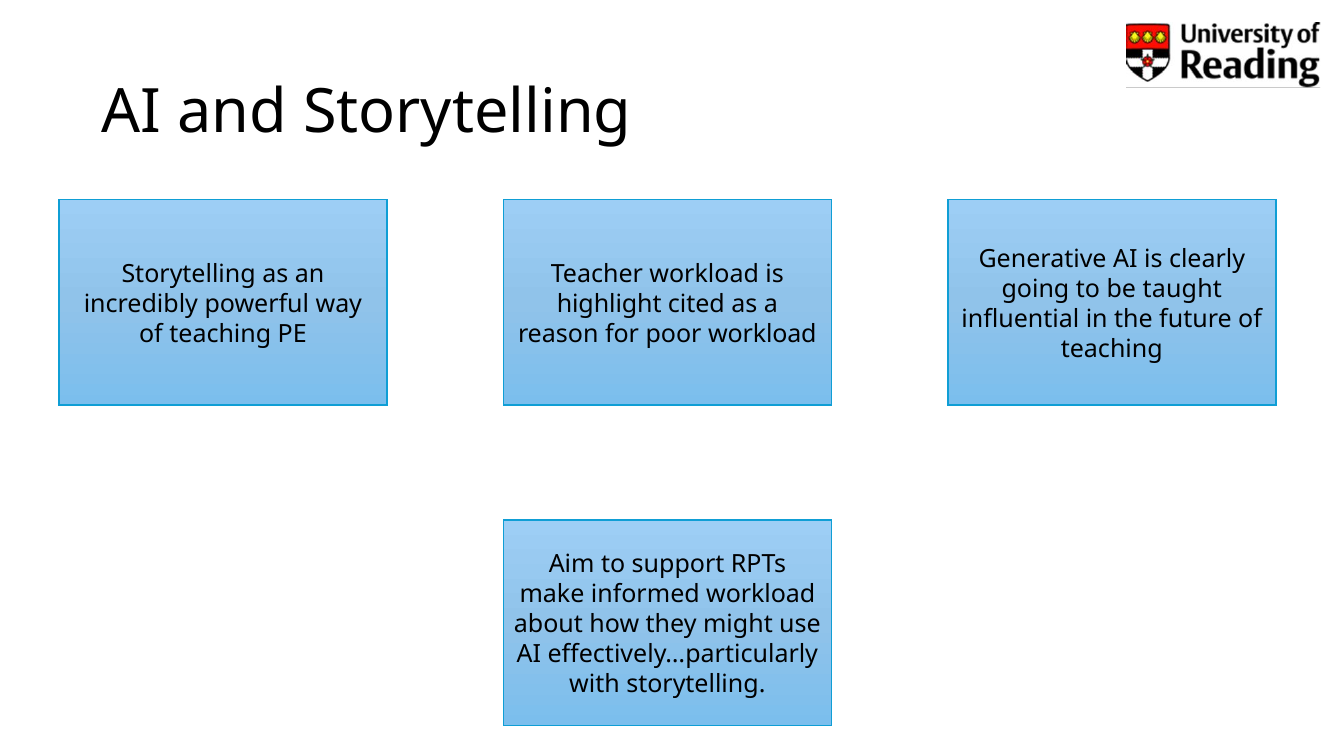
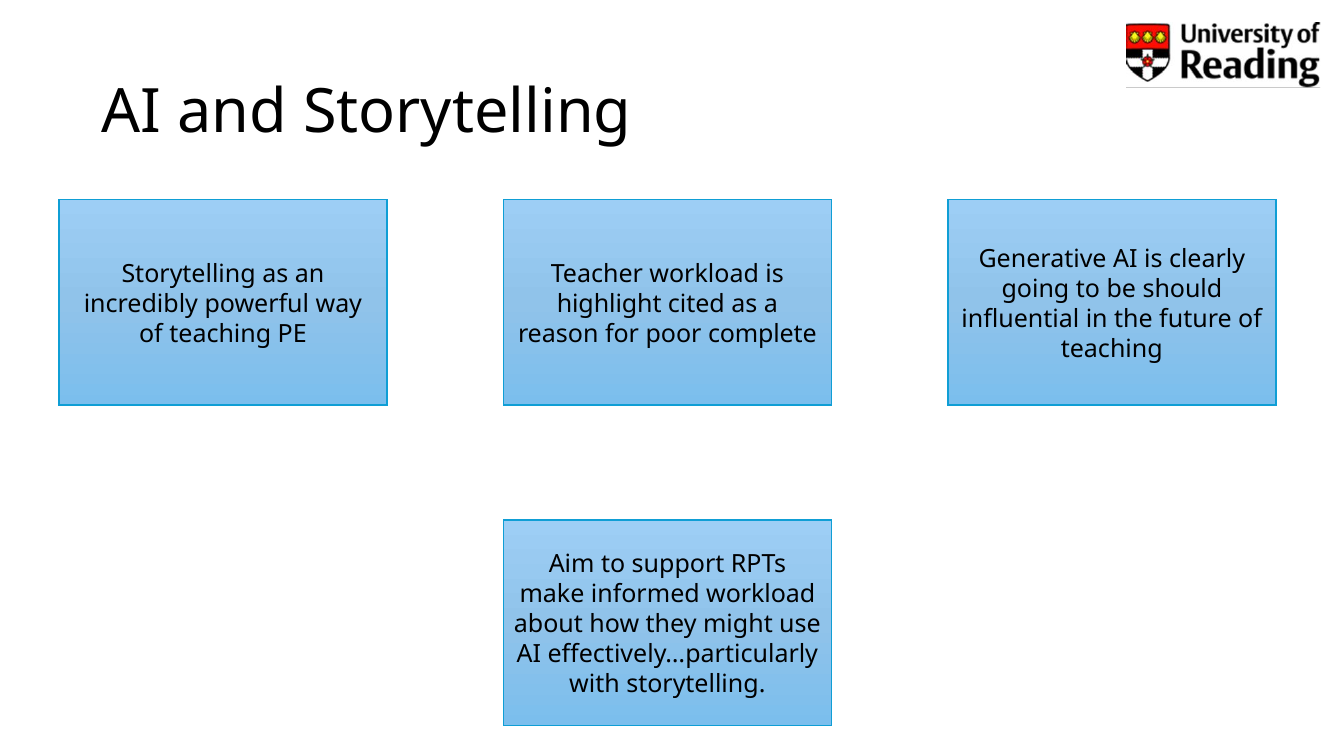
taught: taught -> should
poor workload: workload -> complete
